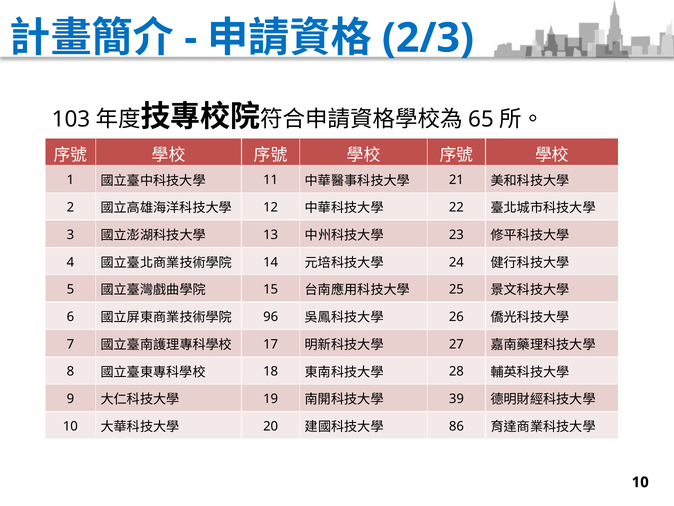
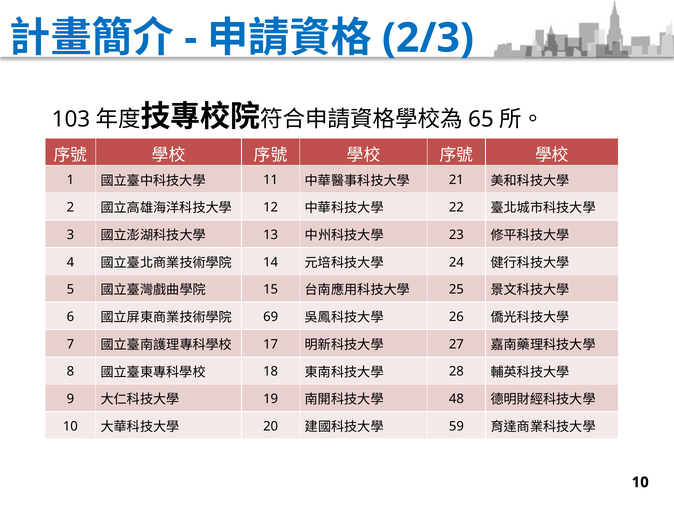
96: 96 -> 69
39: 39 -> 48
86: 86 -> 59
